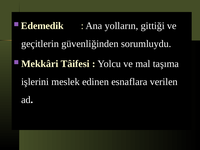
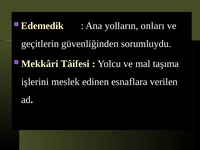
gittiği: gittiği -> onları
